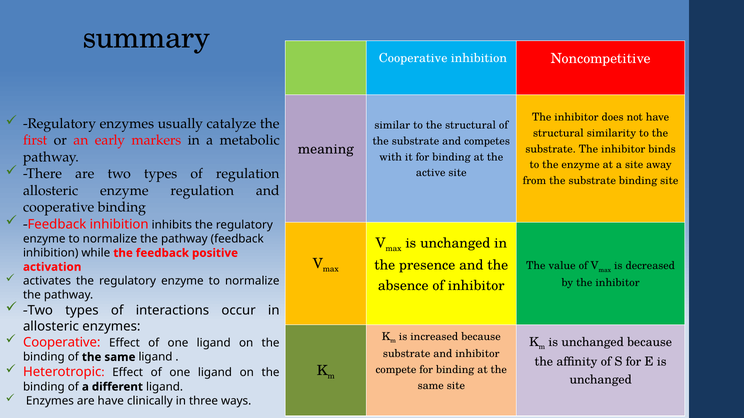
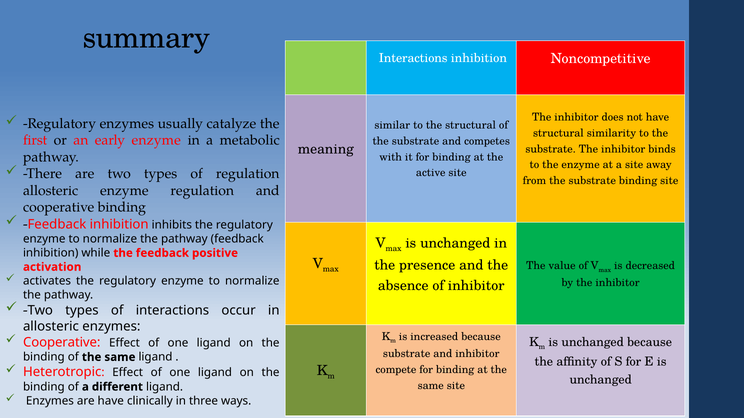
Cooperative at (413, 58): Cooperative -> Interactions
early markers: markers -> enzyme
